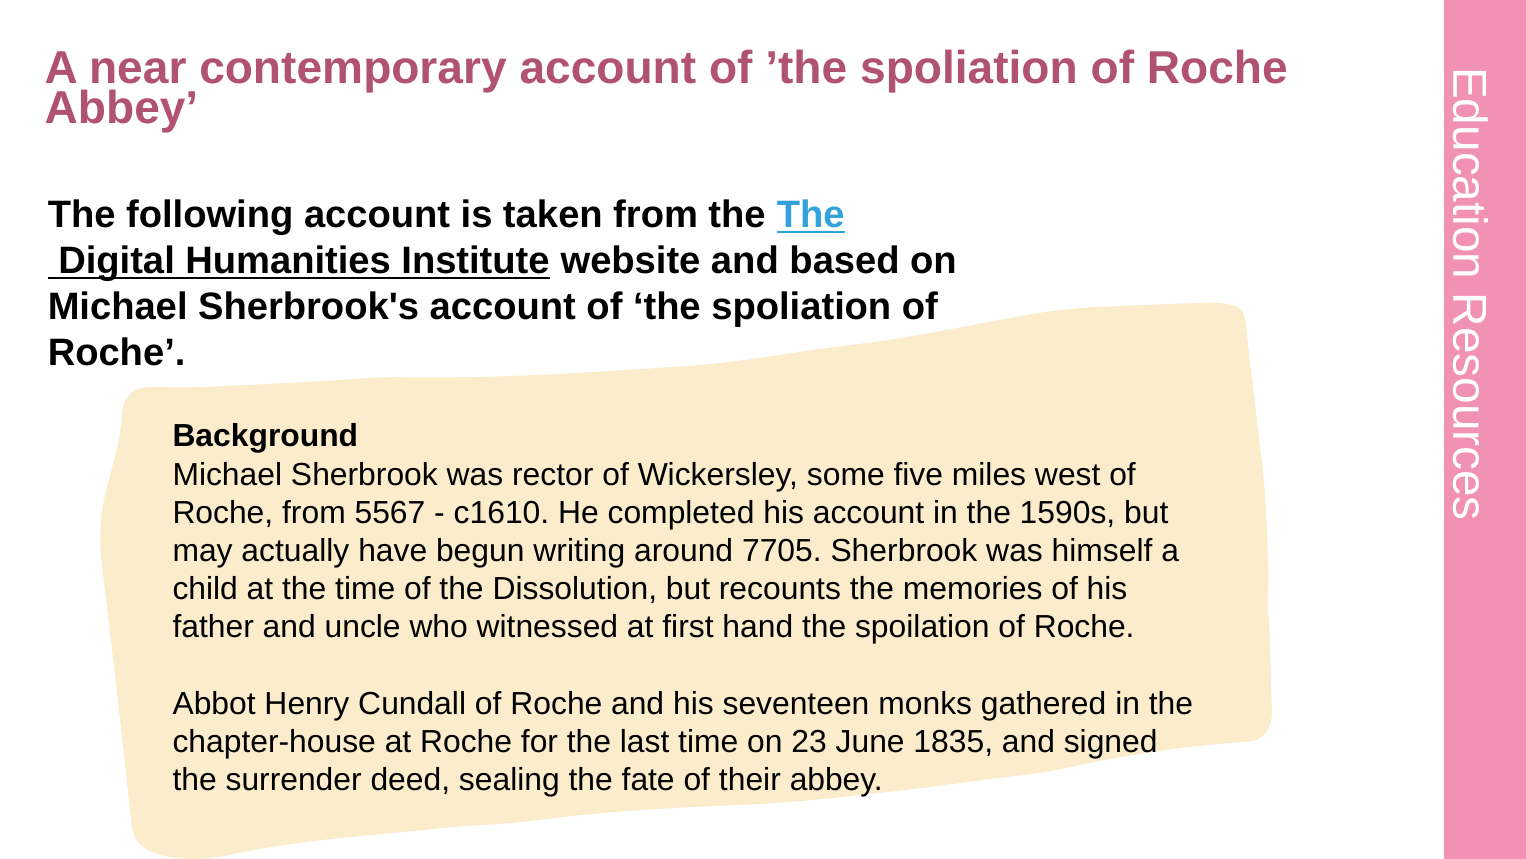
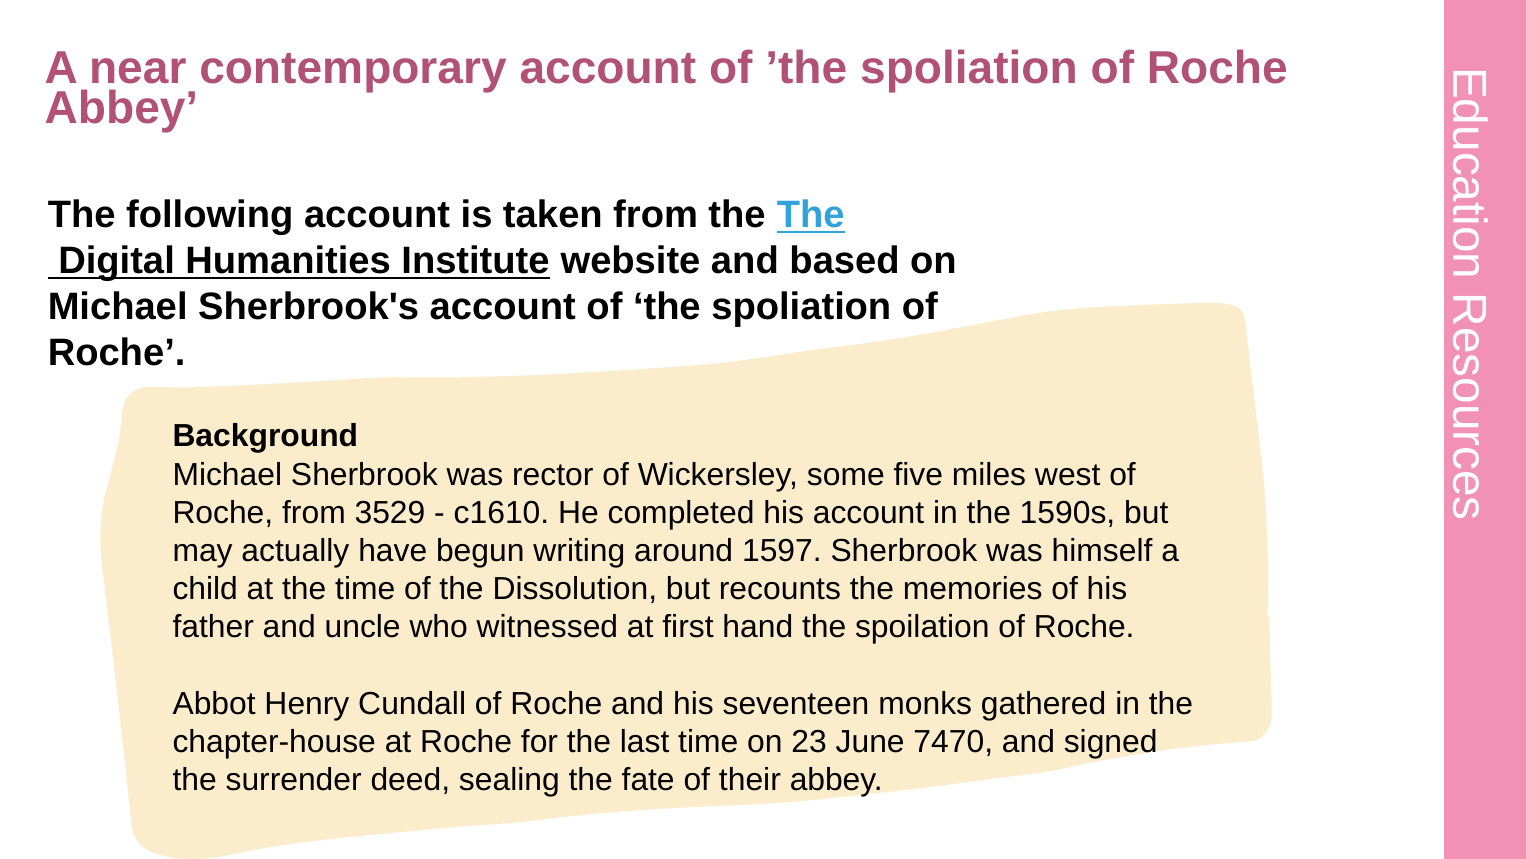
5567: 5567 -> 3529
7705: 7705 -> 1597
1835: 1835 -> 7470
